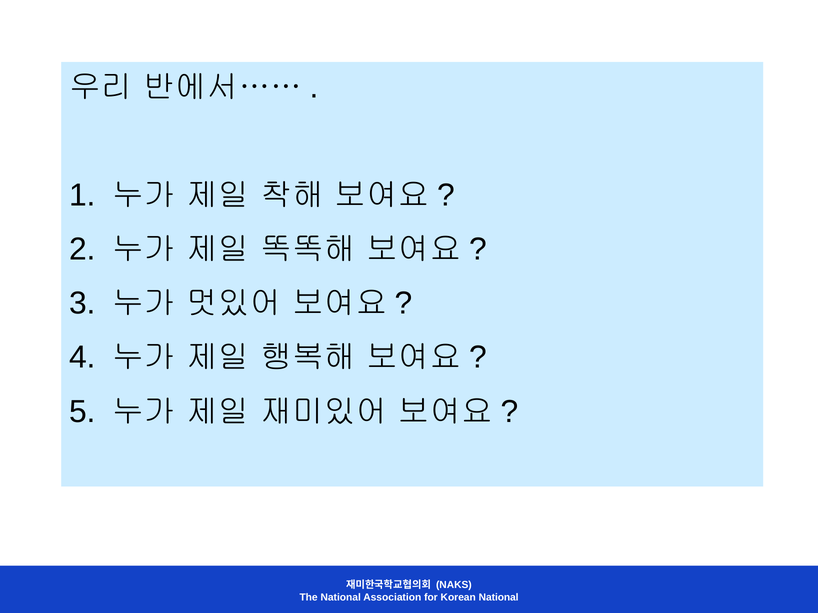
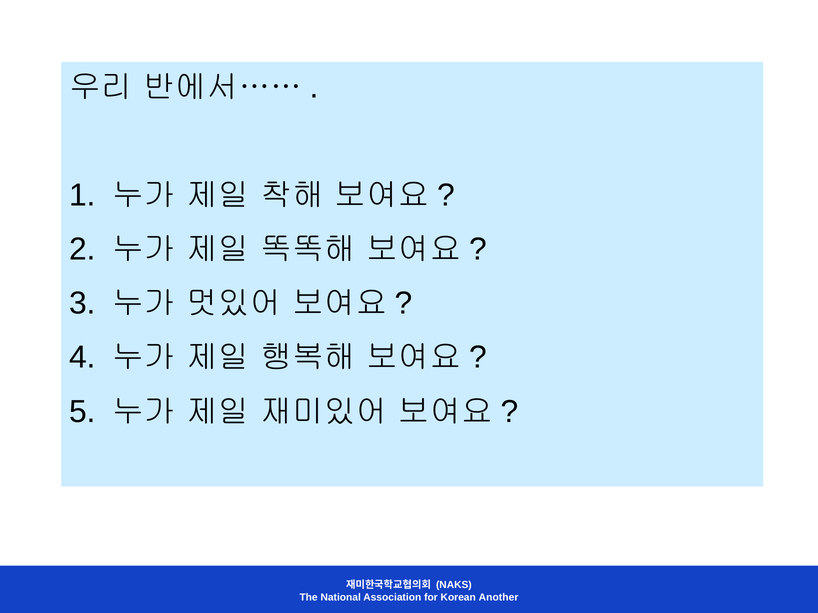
Korean National: National -> Another
